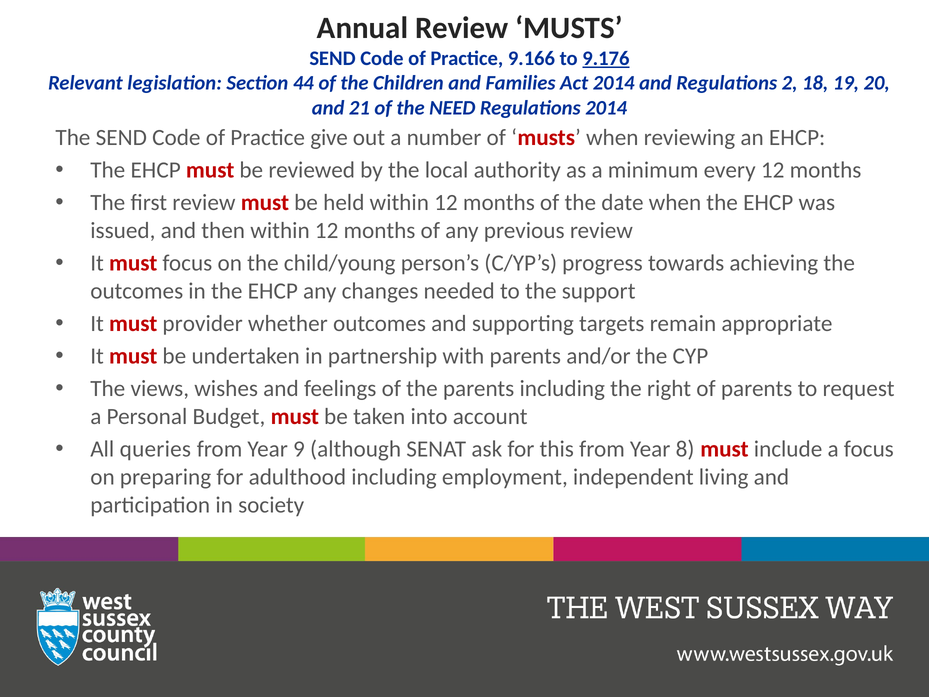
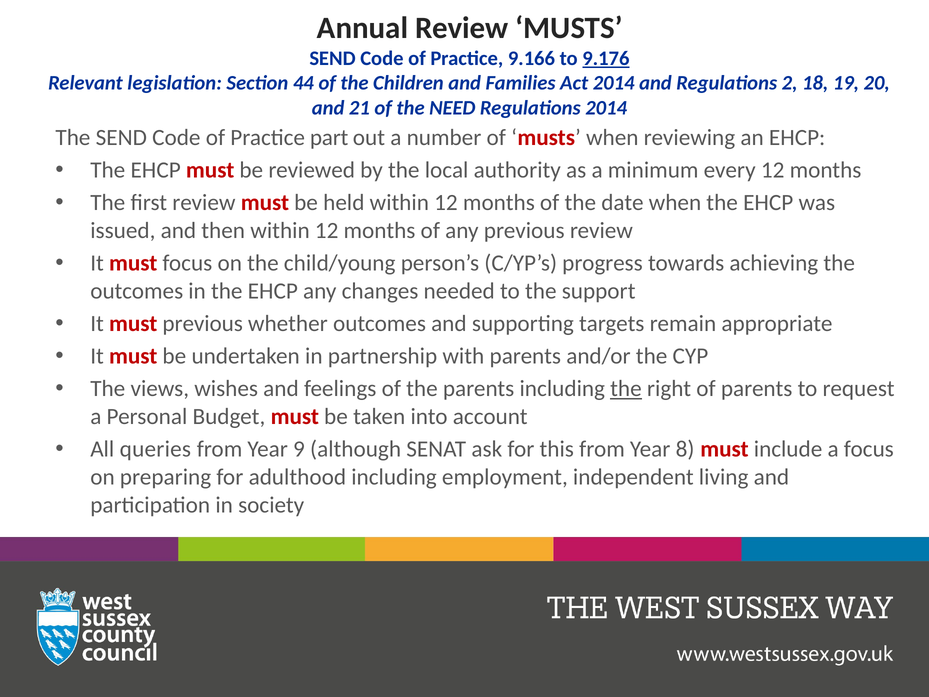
give: give -> part
must provider: provider -> previous
the at (626, 389) underline: none -> present
